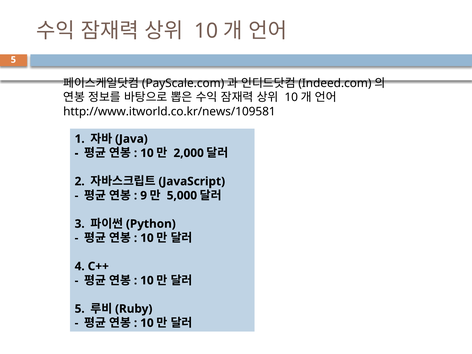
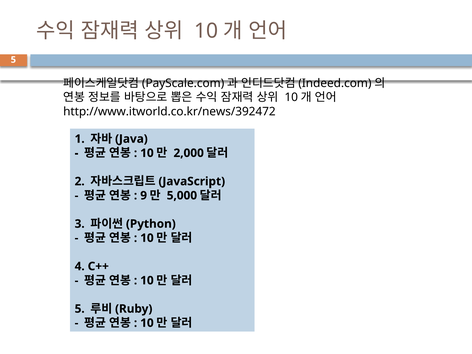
http://www.itworld.co.kr/news/109581: http://www.itworld.co.kr/news/109581 -> http://www.itworld.co.kr/news/392472
